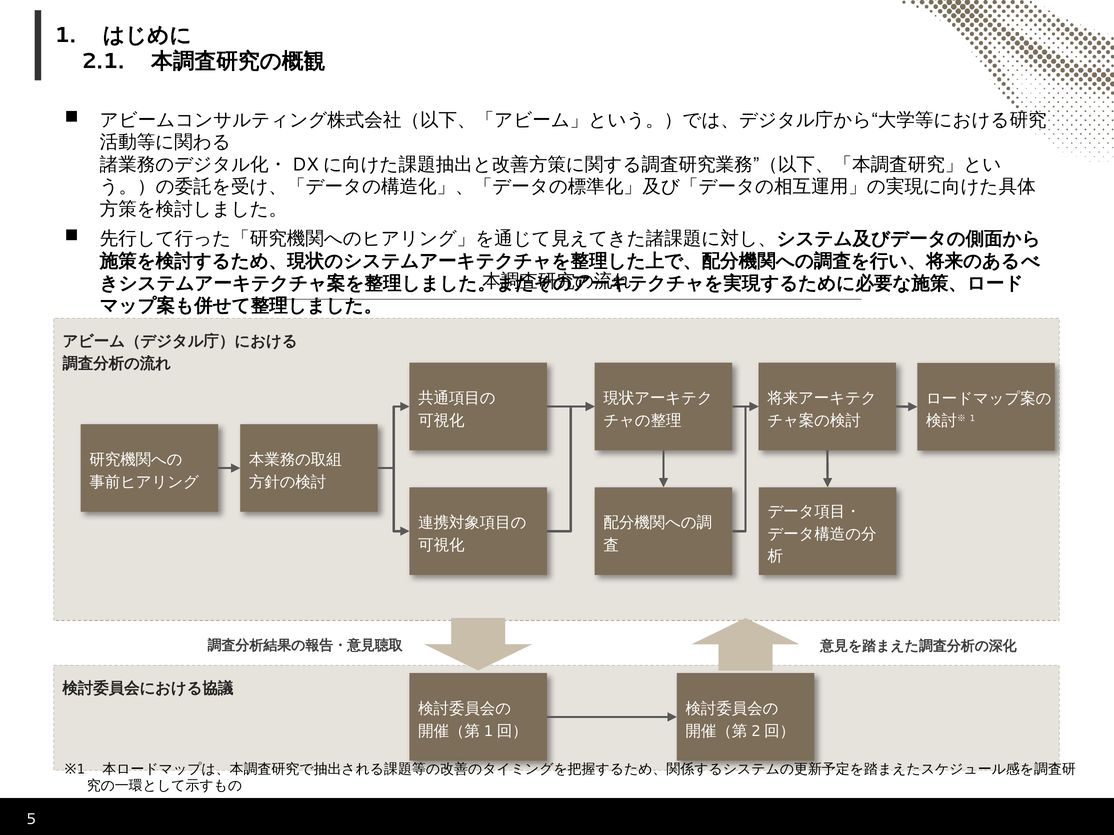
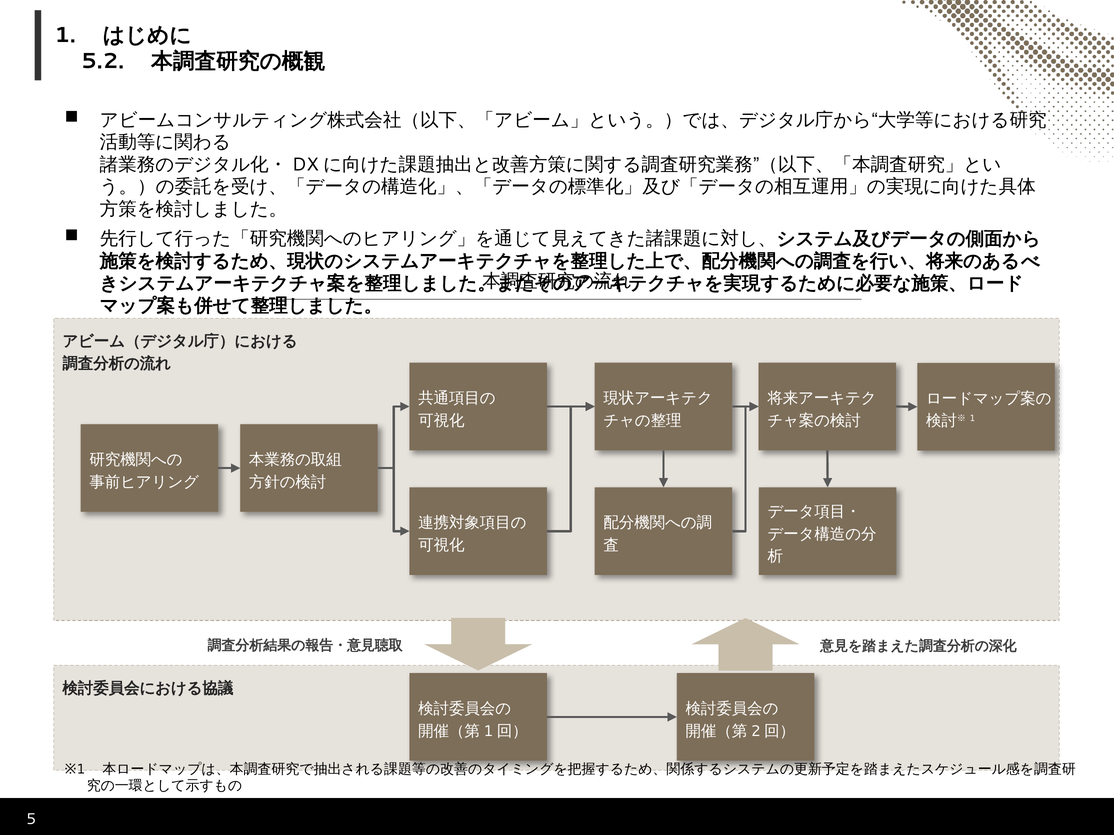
2.1: 2.1 -> 5.2
